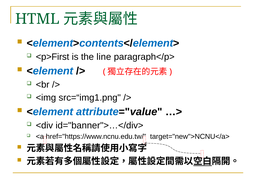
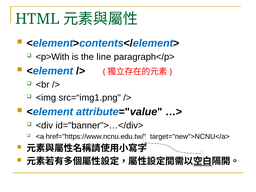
<p>First: <p>First -> <p>With
